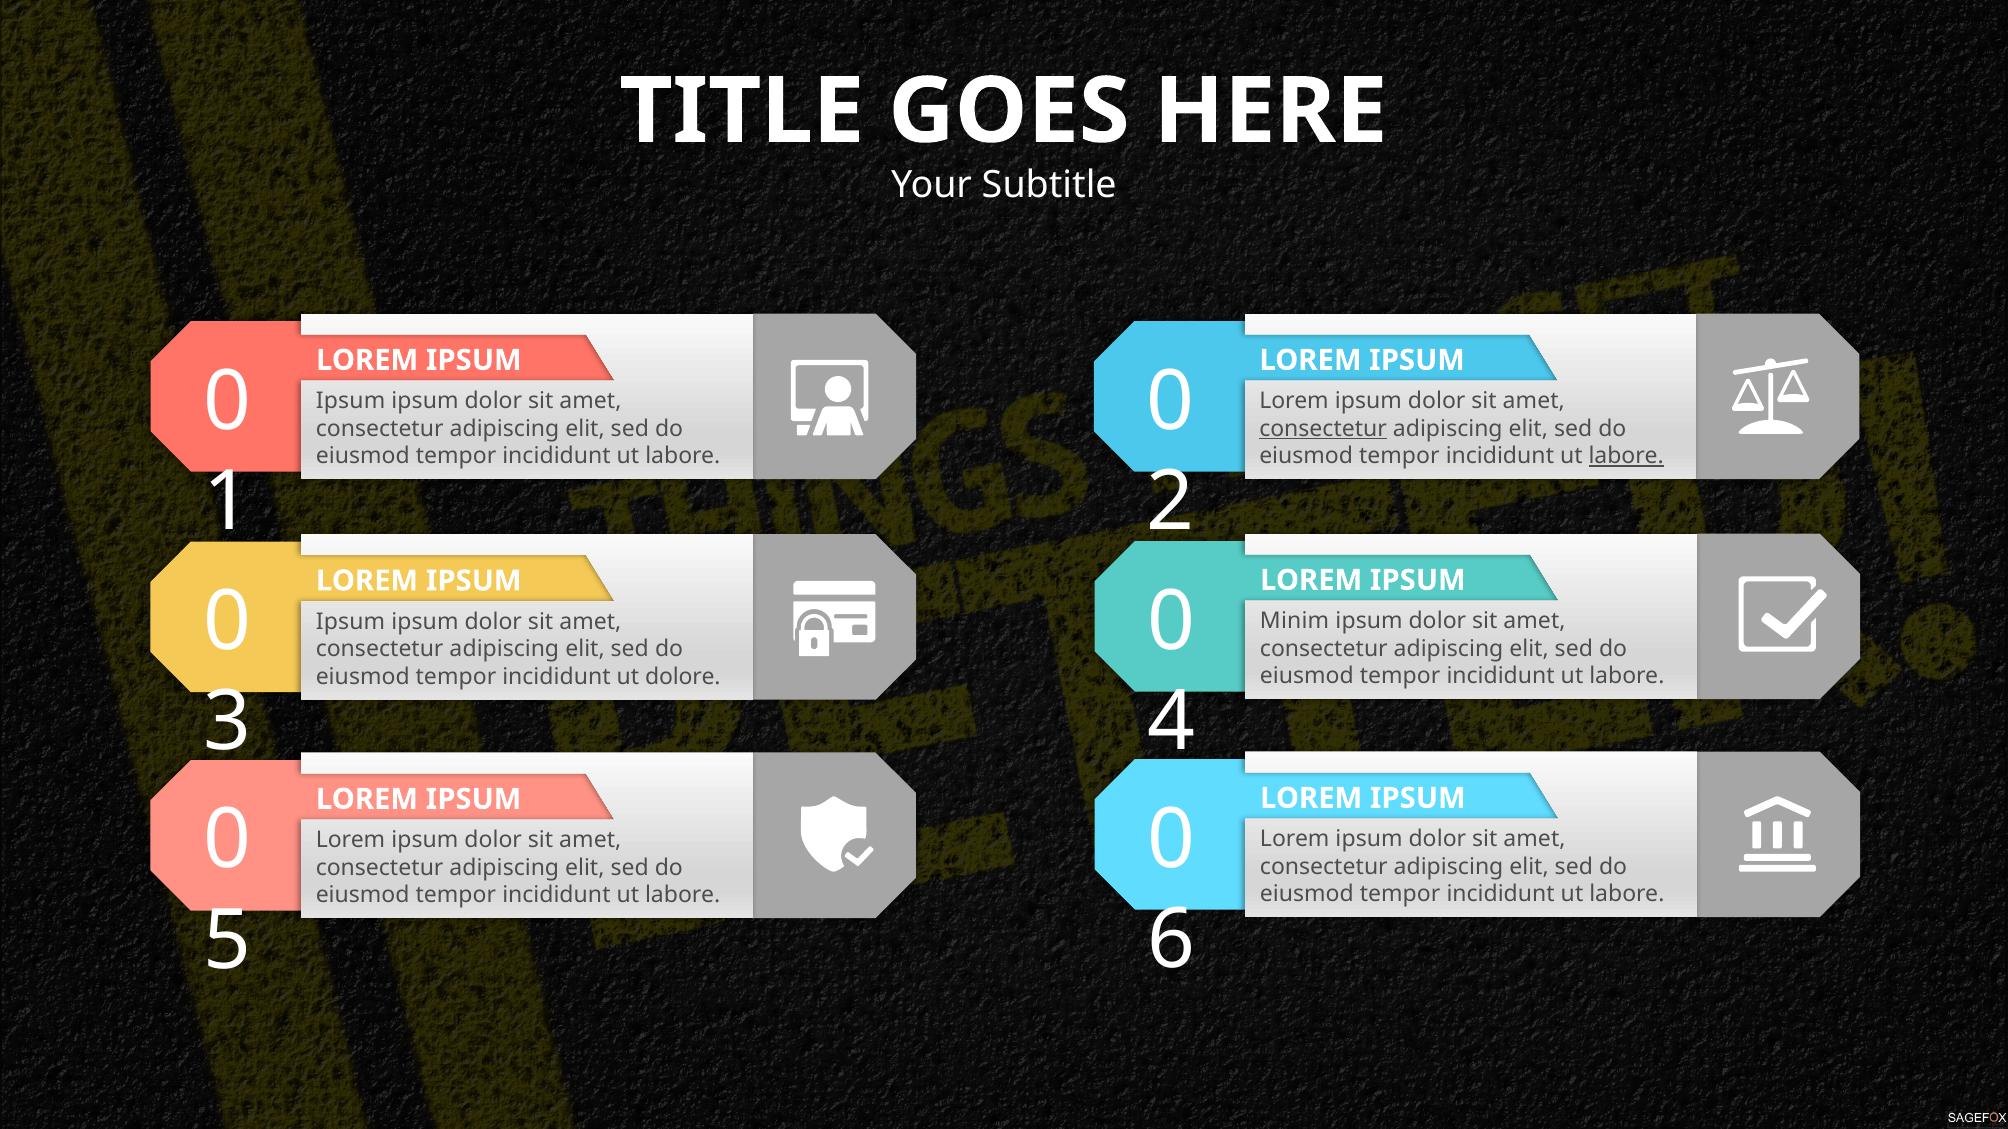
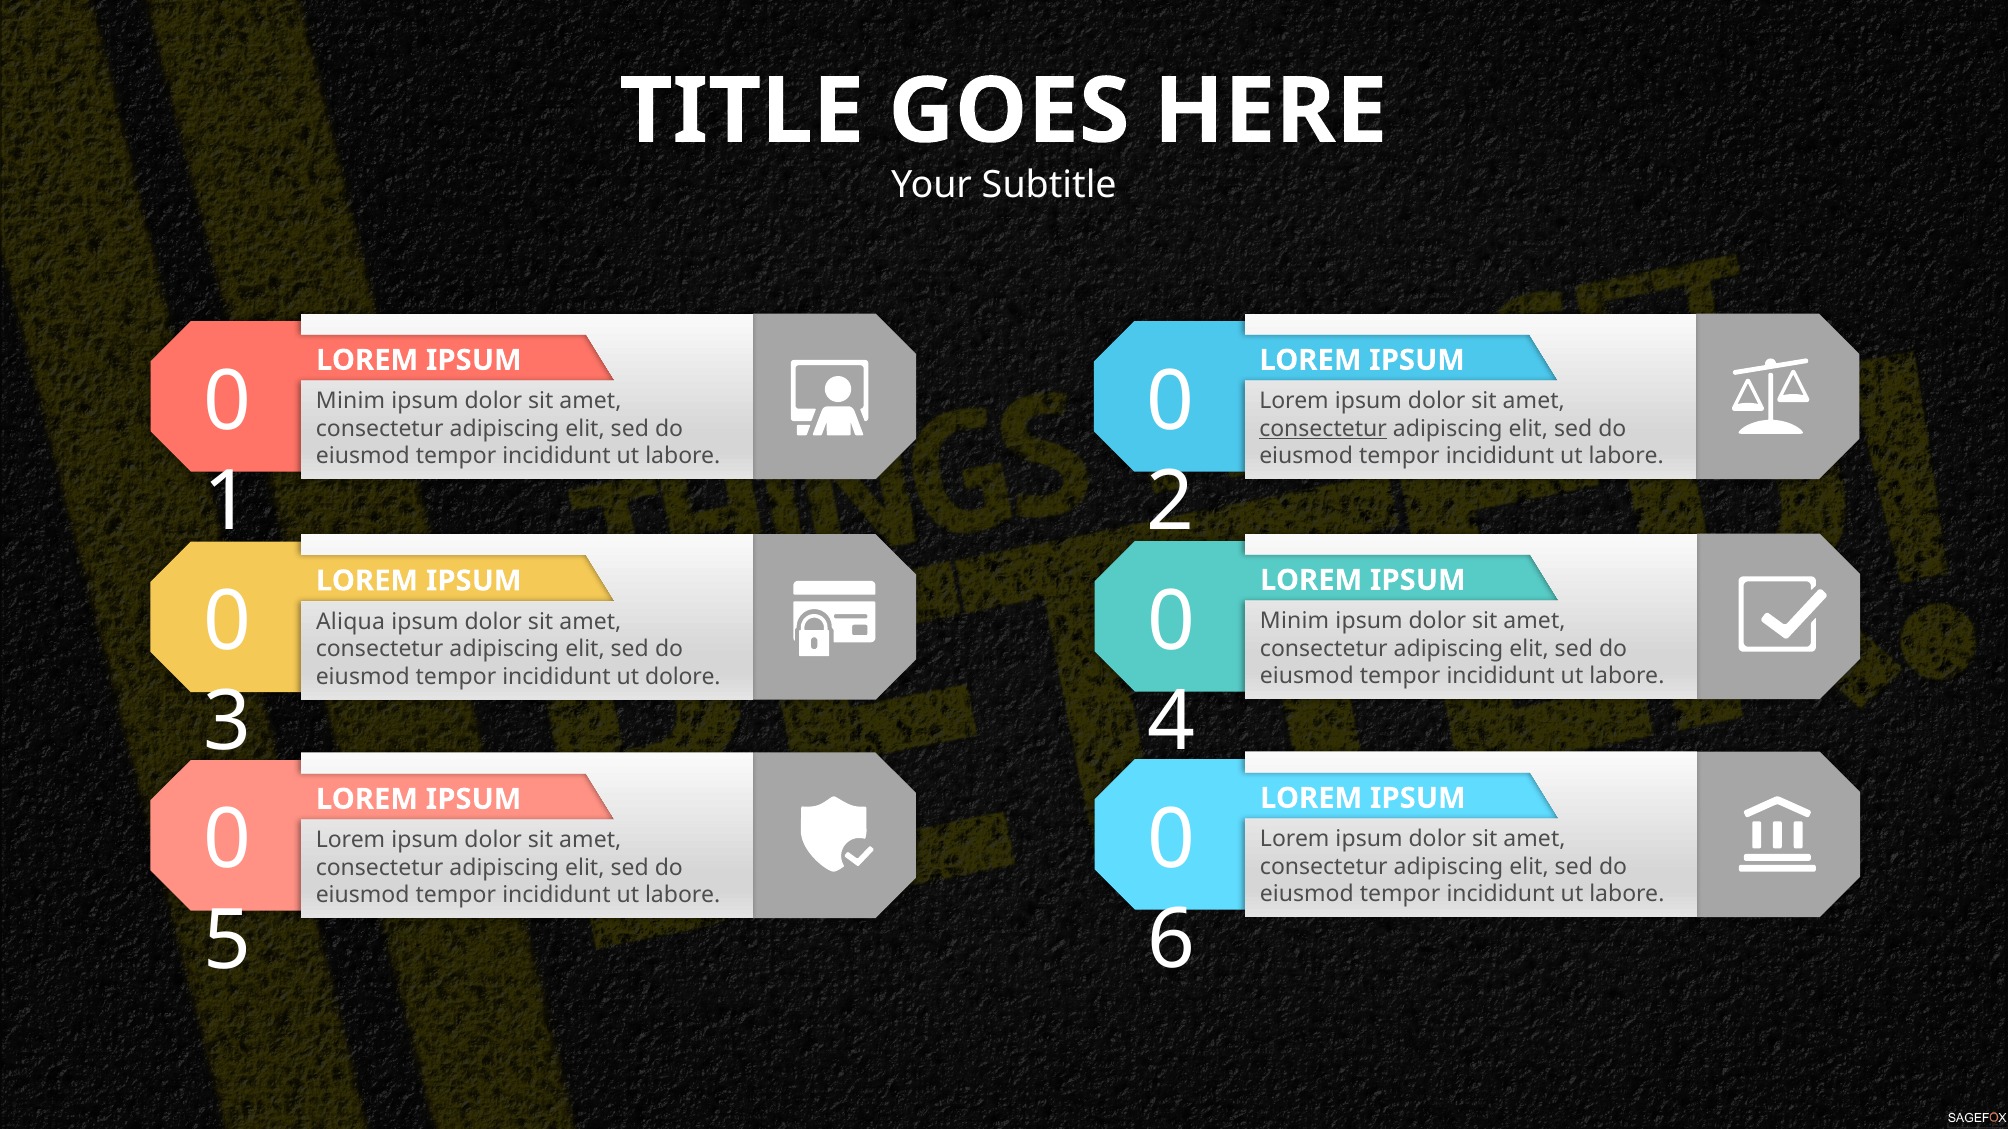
Ipsum at (351, 401): Ipsum -> Minim
labore at (1626, 456) underline: present -> none
Ipsum at (351, 622): Ipsum -> Aliqua
